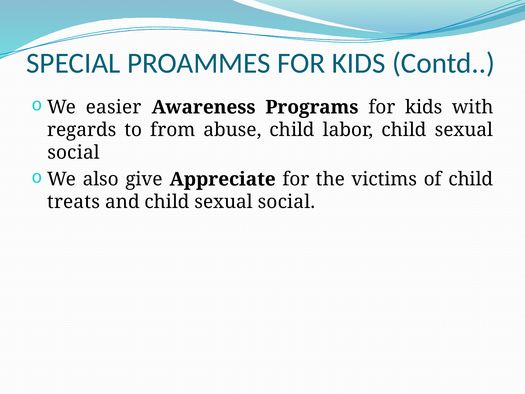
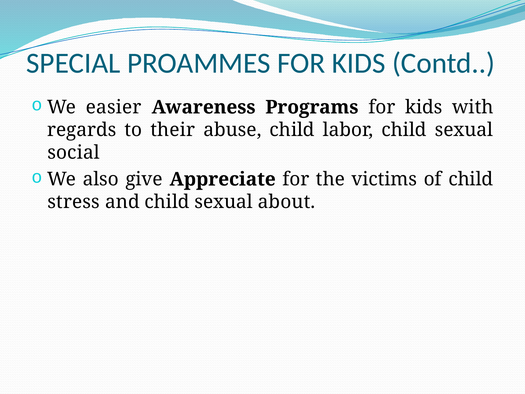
from: from -> their
treats: treats -> stress
and child sexual social: social -> about
